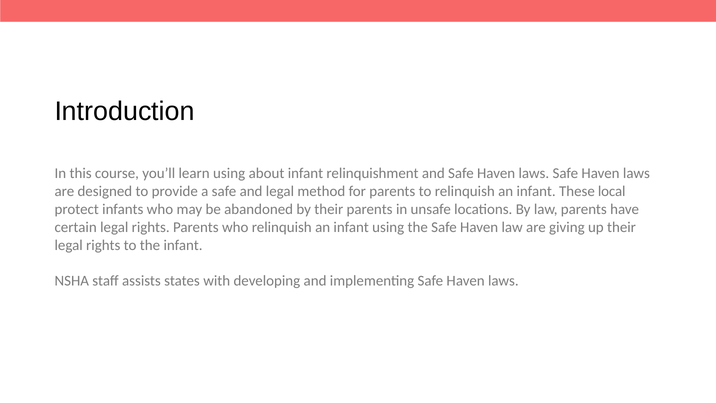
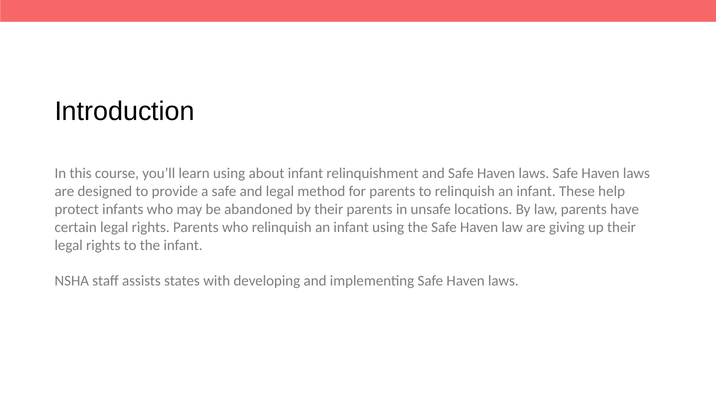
local: local -> help
